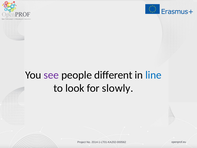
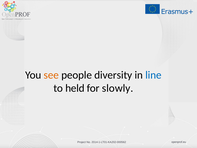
see colour: purple -> orange
different: different -> diversity
look: look -> held
